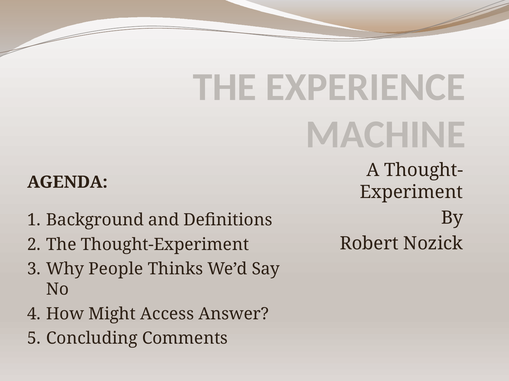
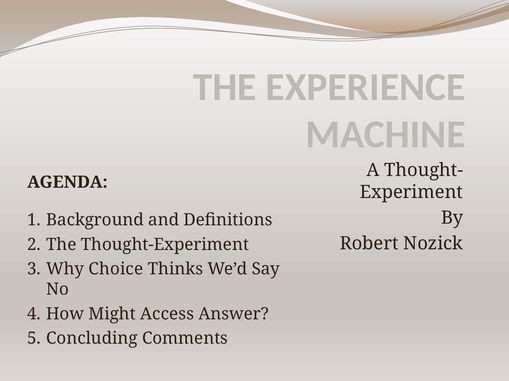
People: People -> Choice
